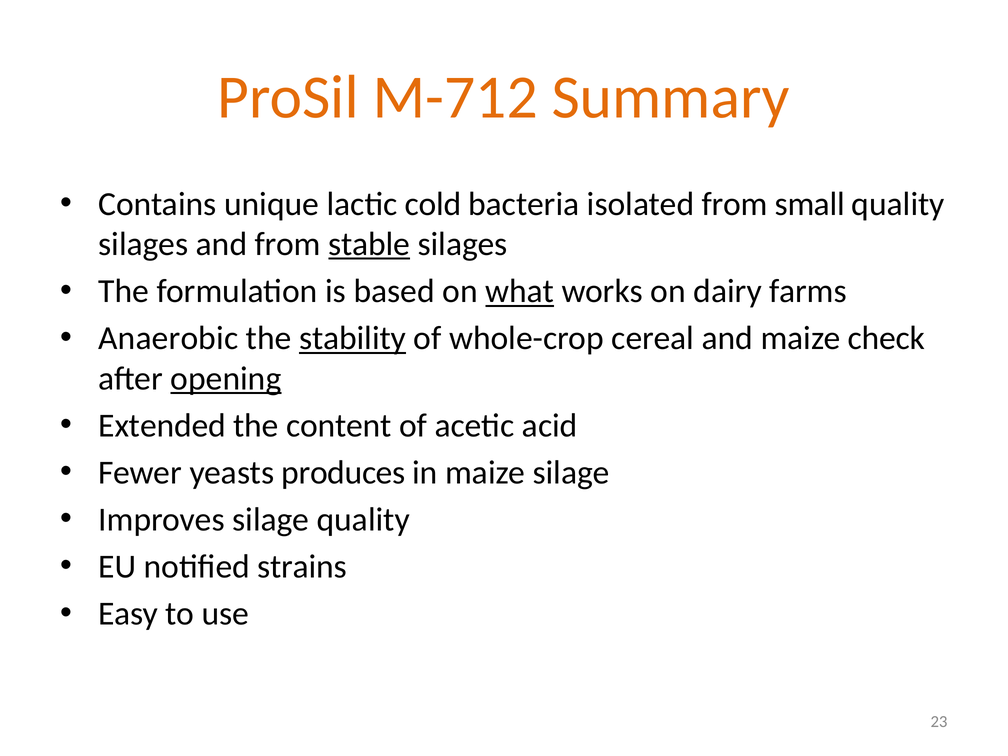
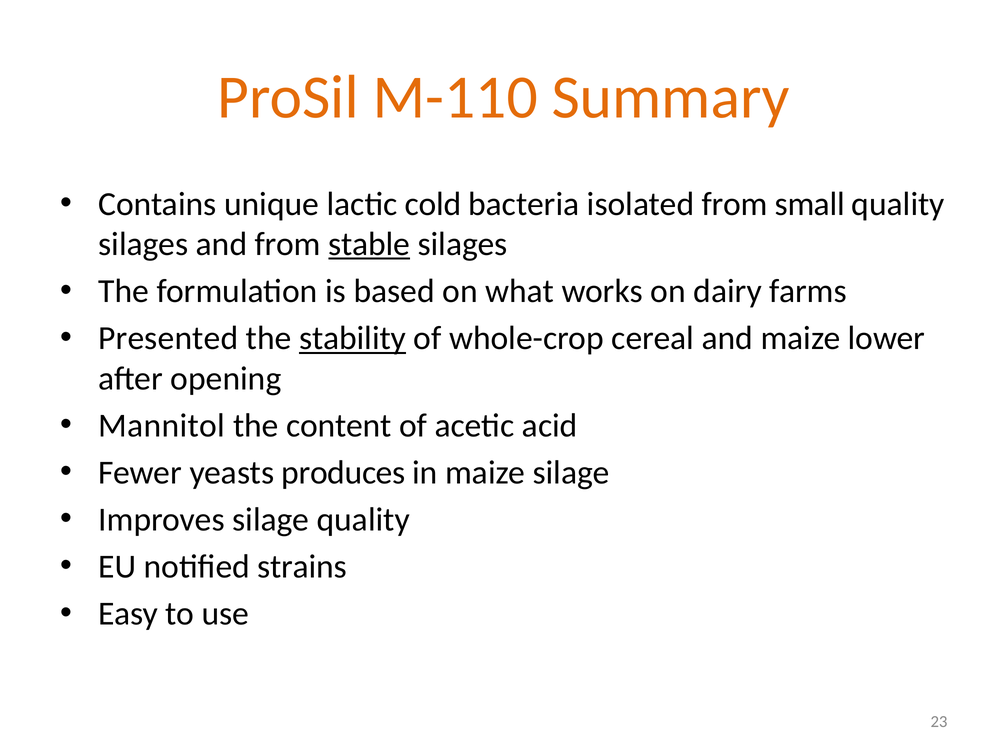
M-712: M-712 -> M-110
what underline: present -> none
Anaerobic: Anaerobic -> Presented
check: check -> lower
opening underline: present -> none
Extended: Extended -> Mannitol
